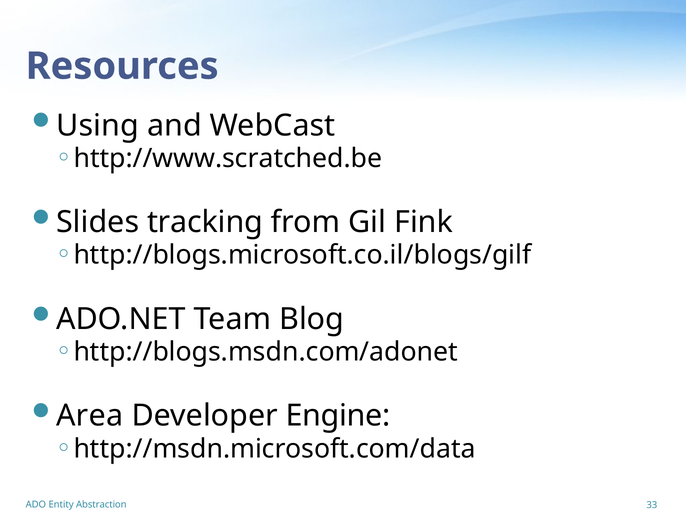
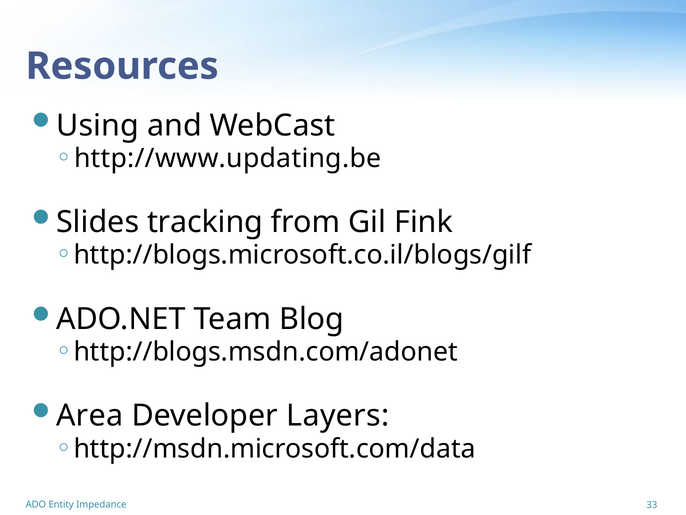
http://www.scratched.be: http://www.scratched.be -> http://www.updating.be
Engine: Engine -> Layers
Abstraction: Abstraction -> Impedance
